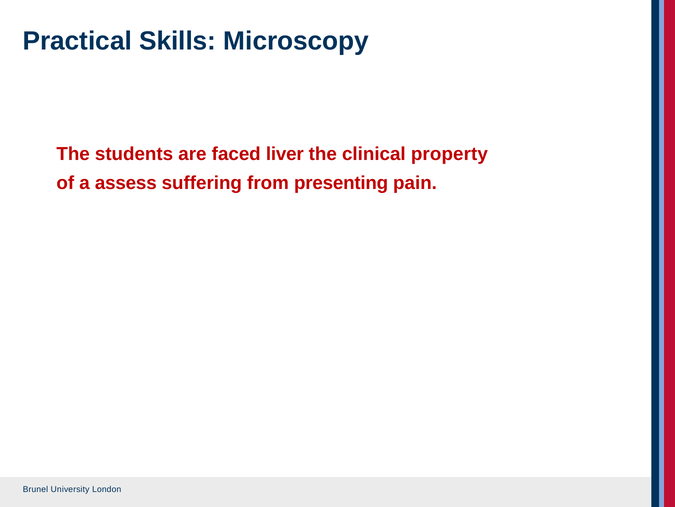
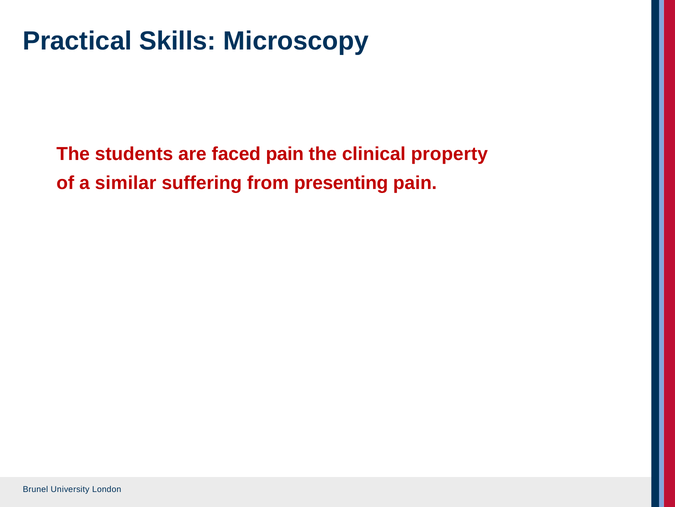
faced liver: liver -> pain
assess: assess -> similar
